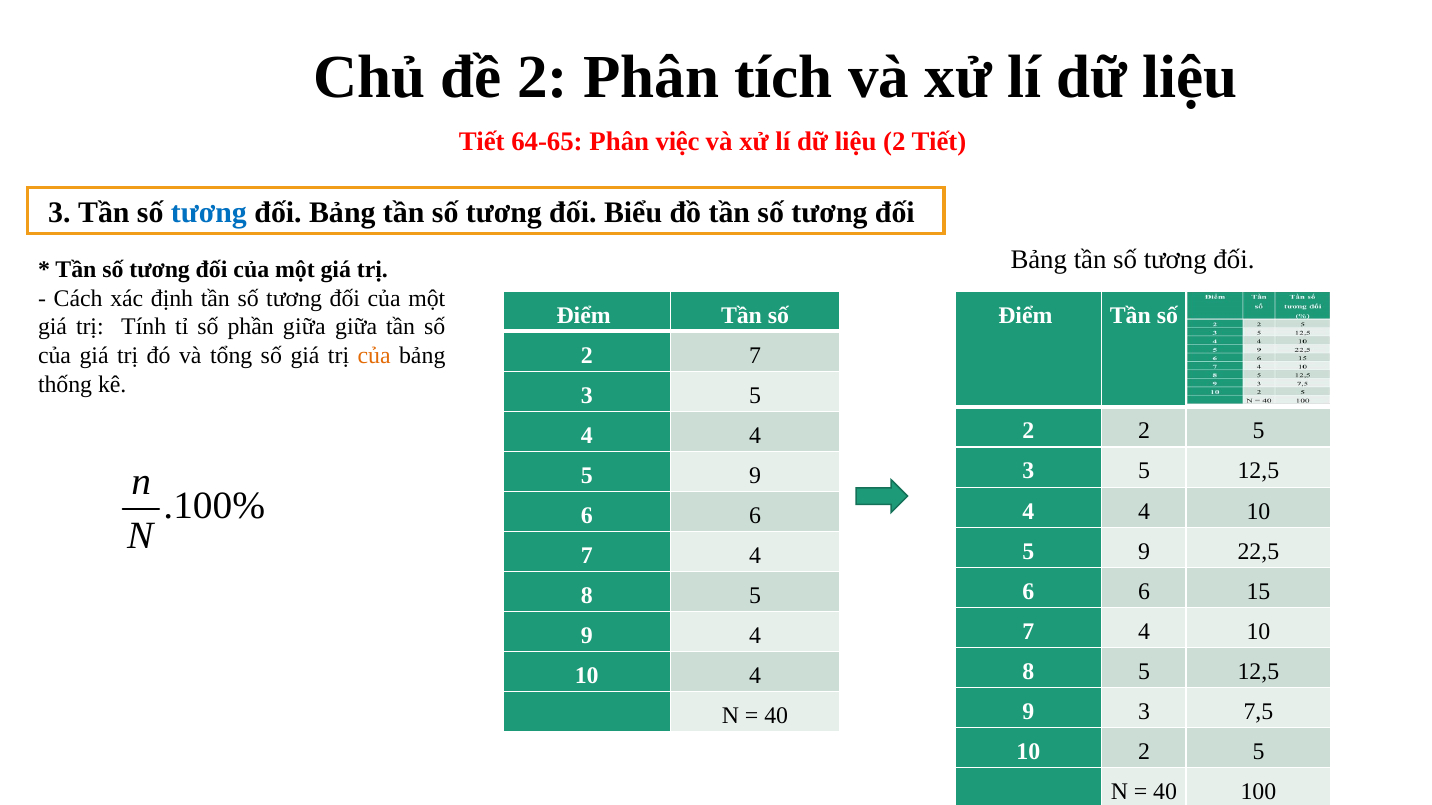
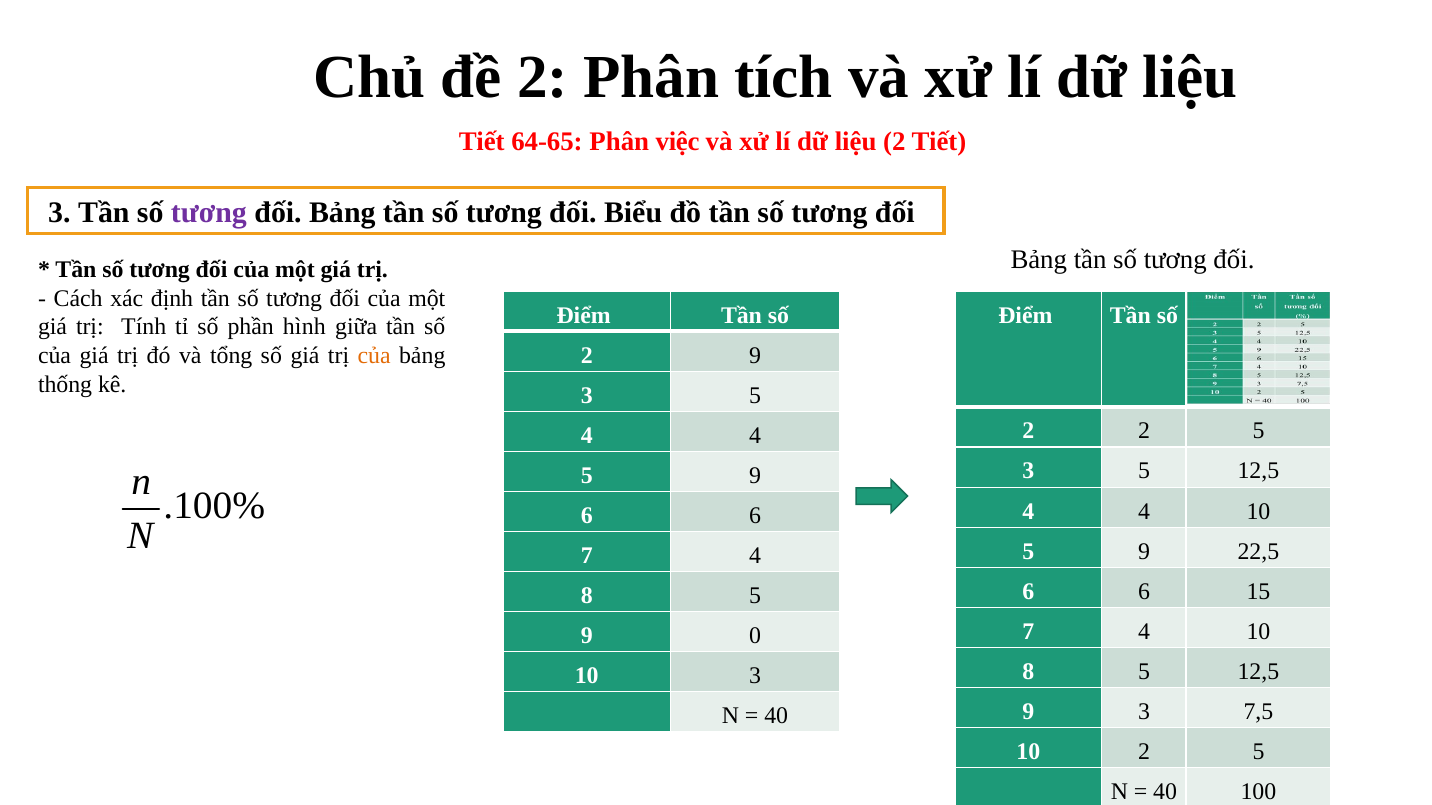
tương at (209, 213) colour: blue -> purple
phần giữa: giữa -> hình
2 7: 7 -> 9
9 4: 4 -> 0
10 4: 4 -> 3
